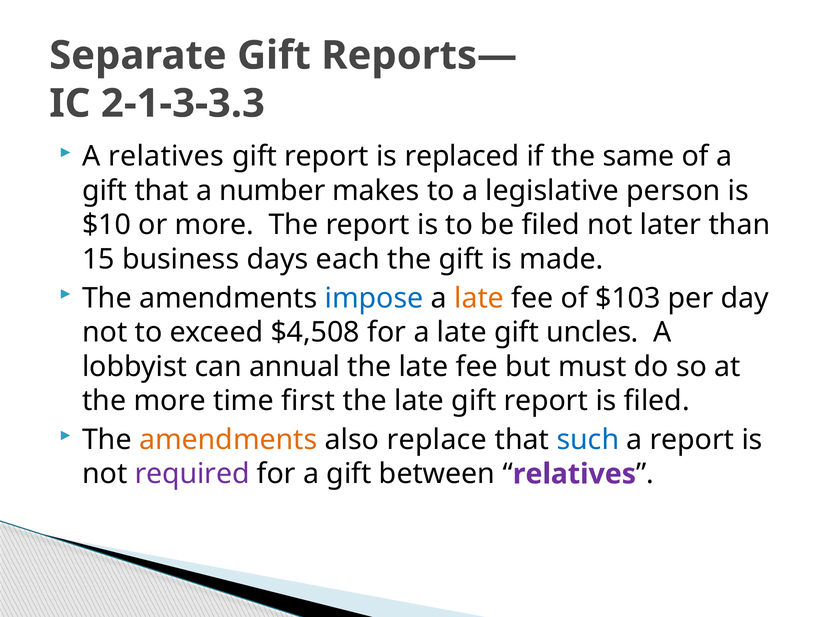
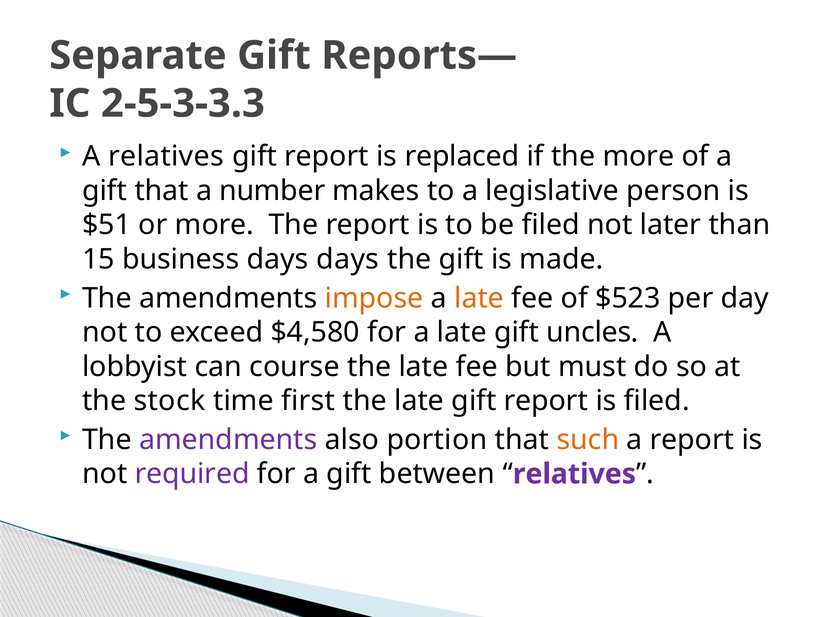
2-1-3-3.3: 2-1-3-3.3 -> 2-5-3-3.3
the same: same -> more
$10: $10 -> $51
days each: each -> days
impose colour: blue -> orange
$103: $103 -> $523
$4,508: $4,508 -> $4,580
annual: annual -> course
the more: more -> stock
amendments at (228, 440) colour: orange -> purple
replace: replace -> portion
such colour: blue -> orange
